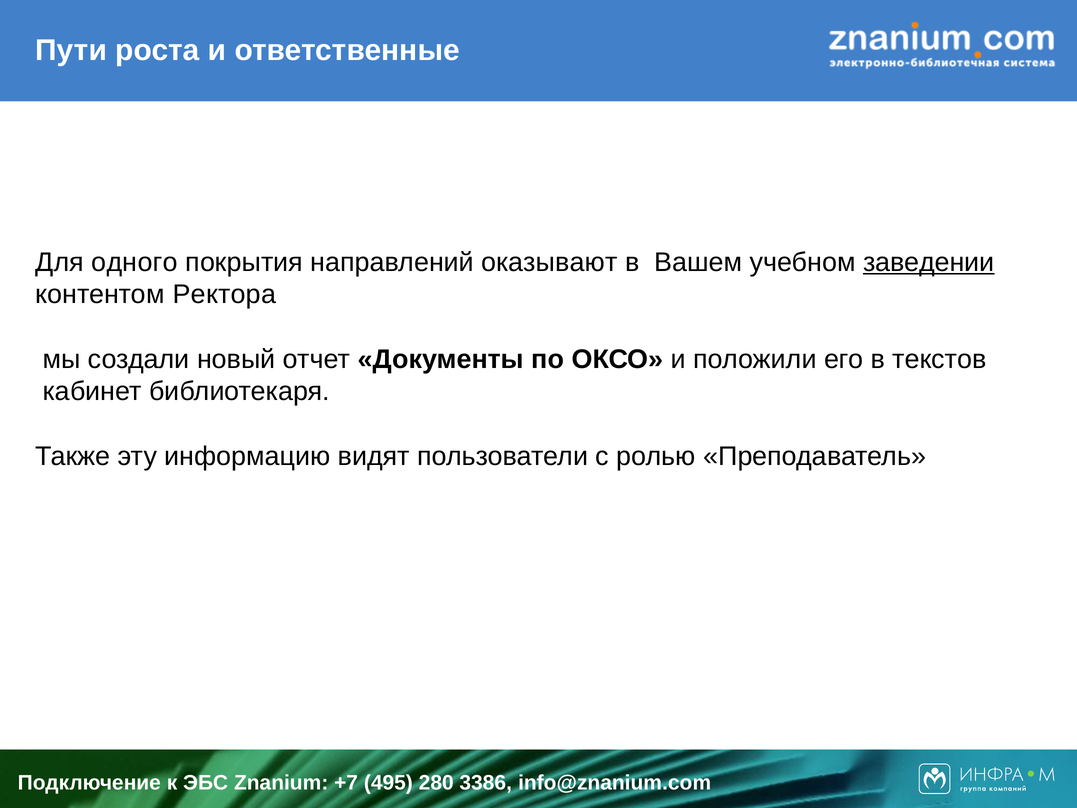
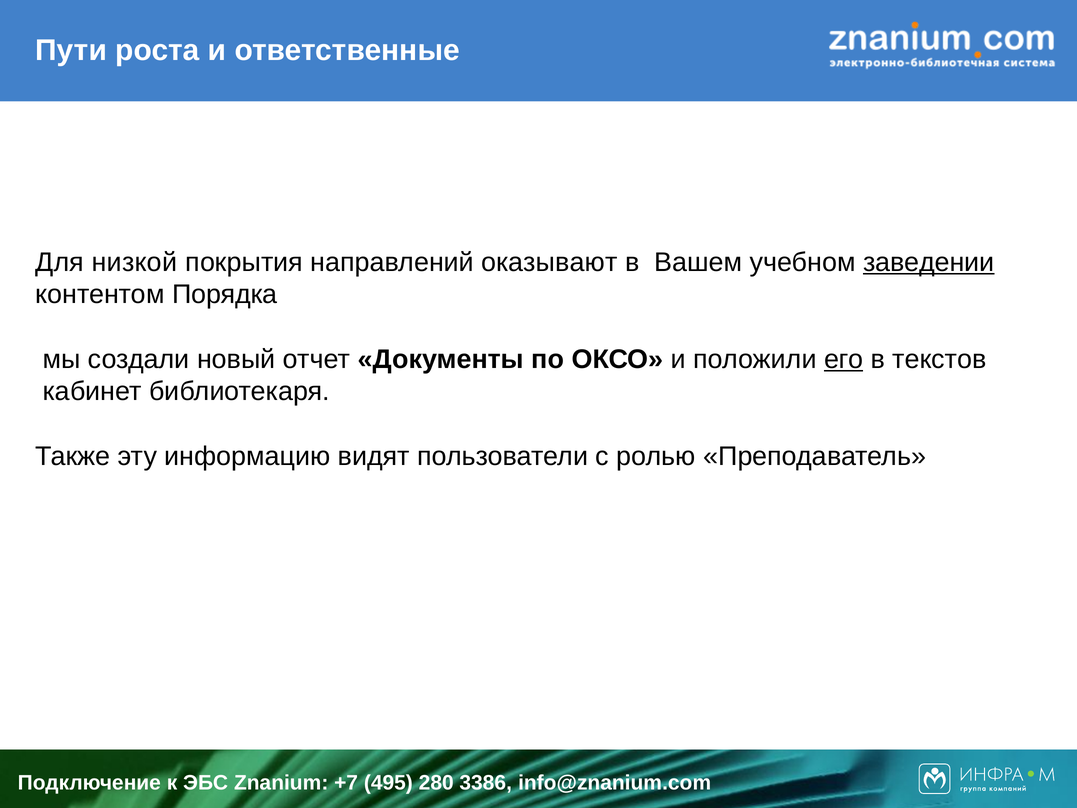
одного: одного -> низкой
Ректора: Ректора -> Порядка
его underline: none -> present
